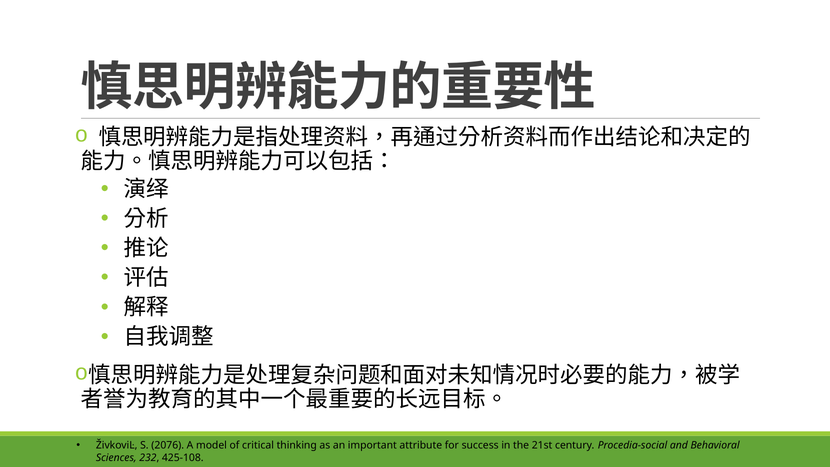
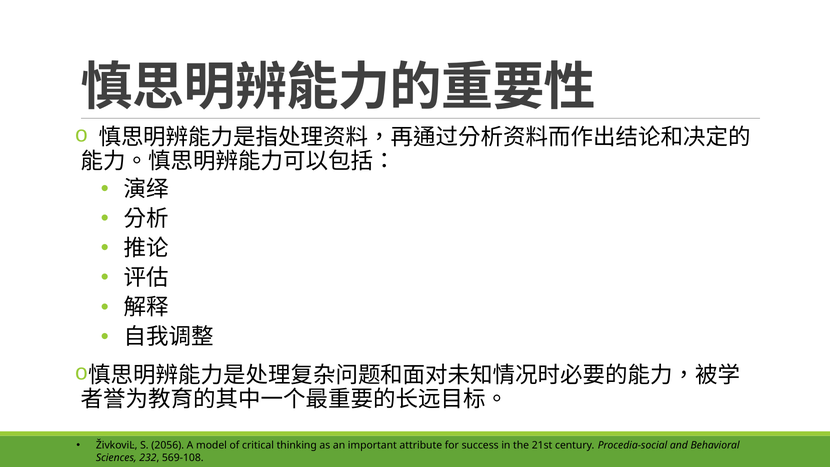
2076: 2076 -> 2056
425-108: 425-108 -> 569-108
